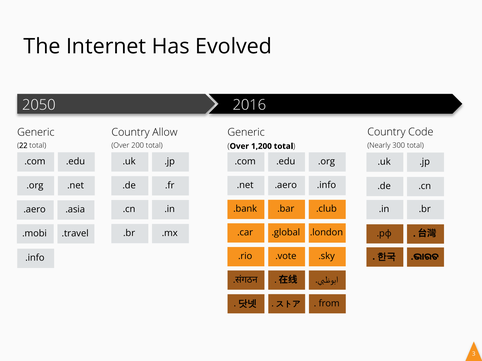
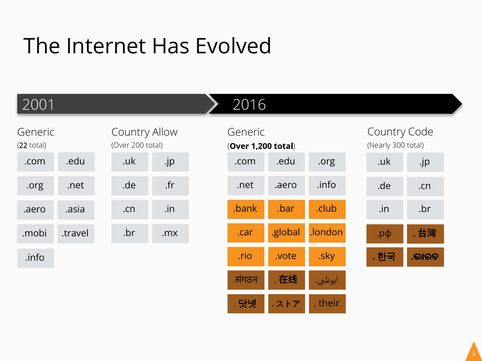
2050: 2050 -> 2001
from: from -> their
